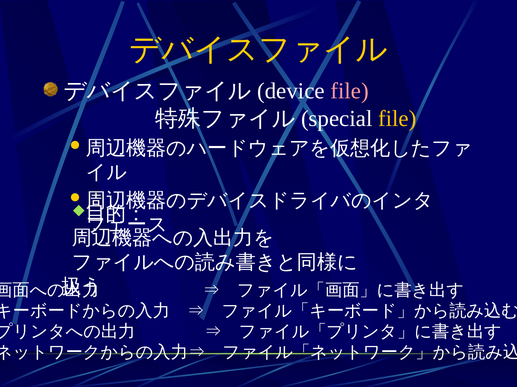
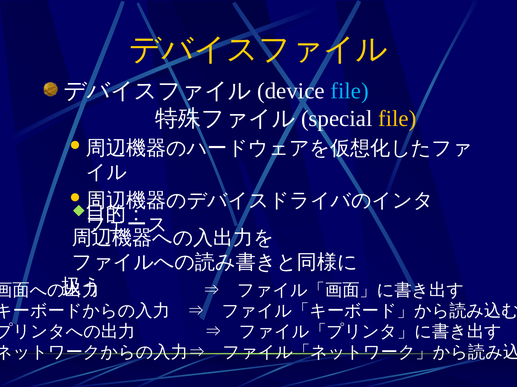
file at (350, 91) colour: pink -> light blue
